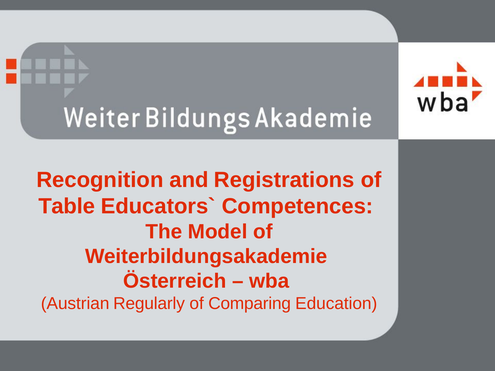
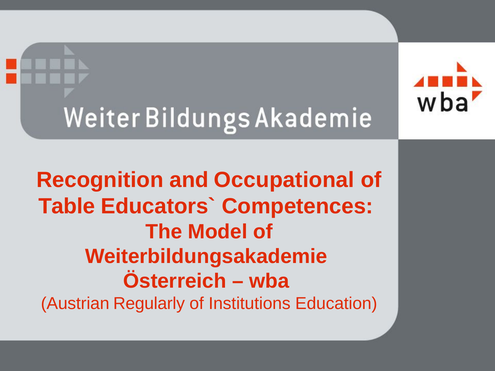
Registrations: Registrations -> Occupational
Comparing: Comparing -> Institutions
